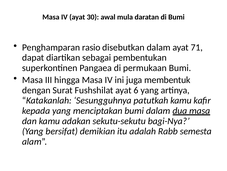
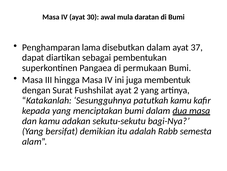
rasio: rasio -> lama
71: 71 -> 37
6: 6 -> 2
